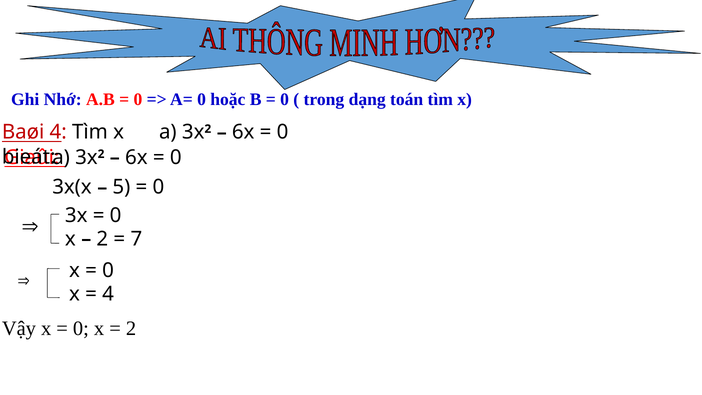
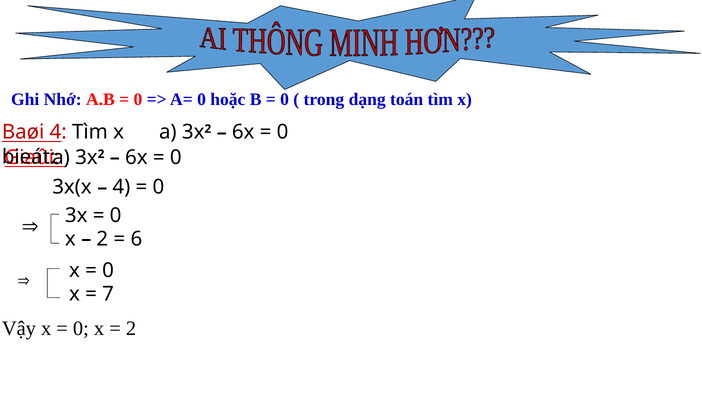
5 at (121, 187): 5 -> 4
7: 7 -> 6
4 at (108, 294): 4 -> 7
